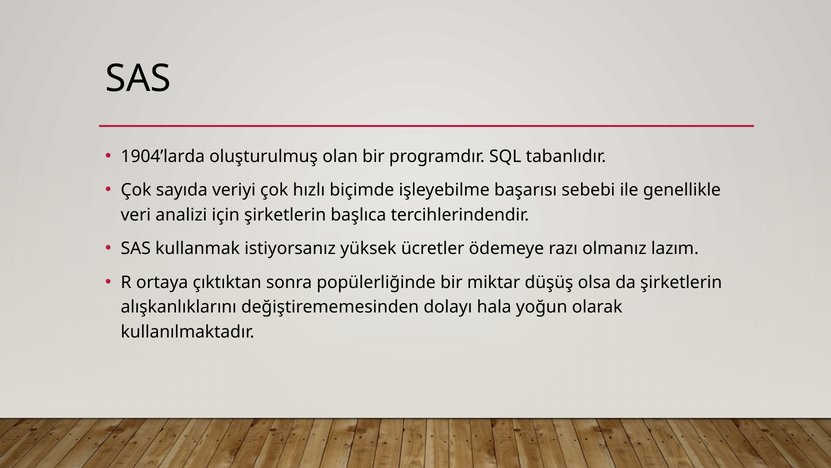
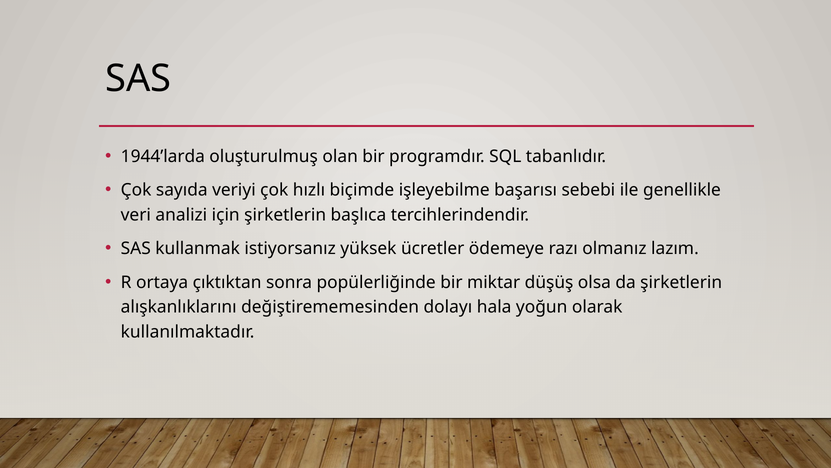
1904’larda: 1904’larda -> 1944’larda
